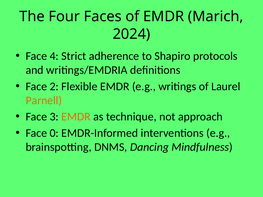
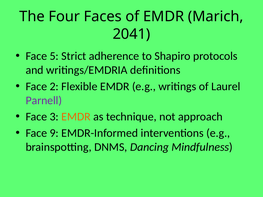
2024: 2024 -> 2041
4: 4 -> 5
Parnell colour: orange -> purple
0: 0 -> 9
